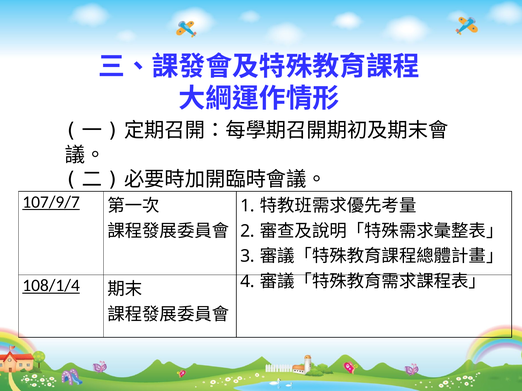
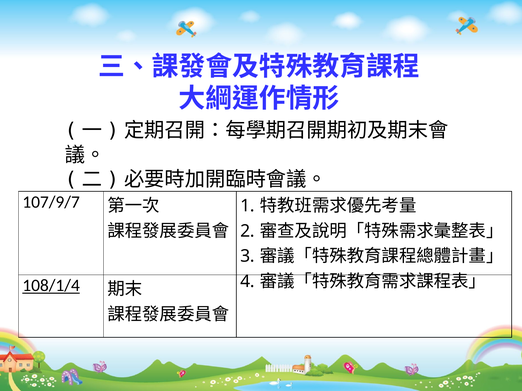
107/9/7 underline: present -> none
